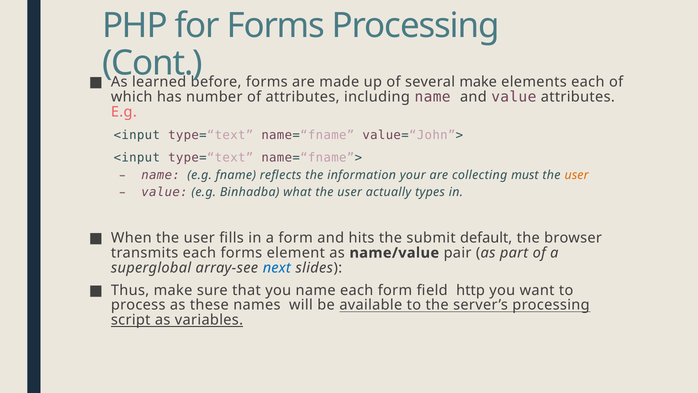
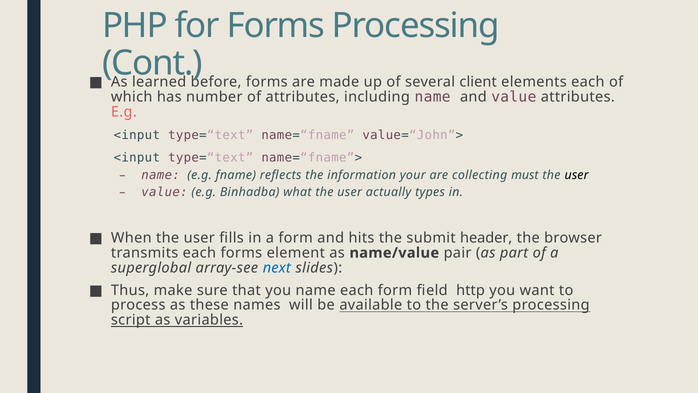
several make: make -> client
user at (577, 175) colour: orange -> black
default: default -> header
